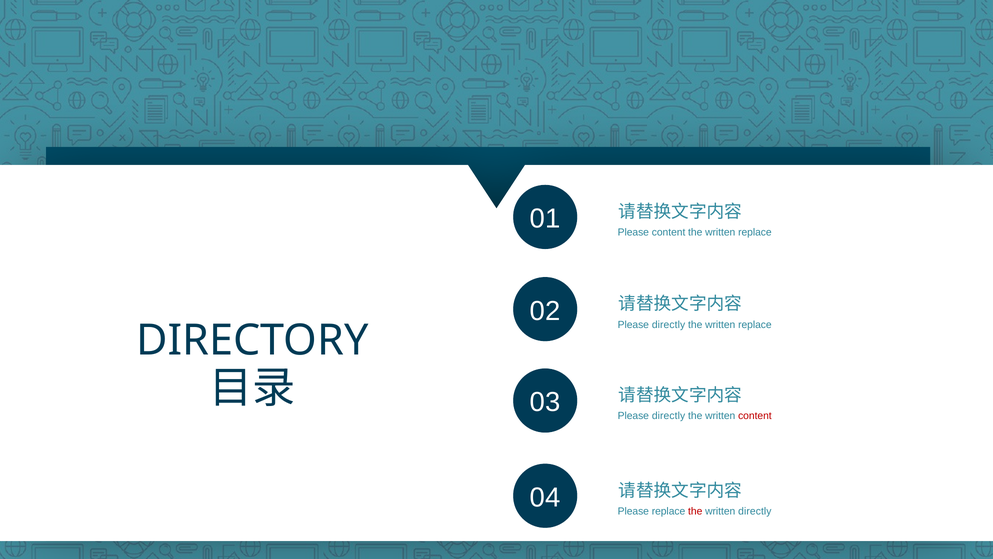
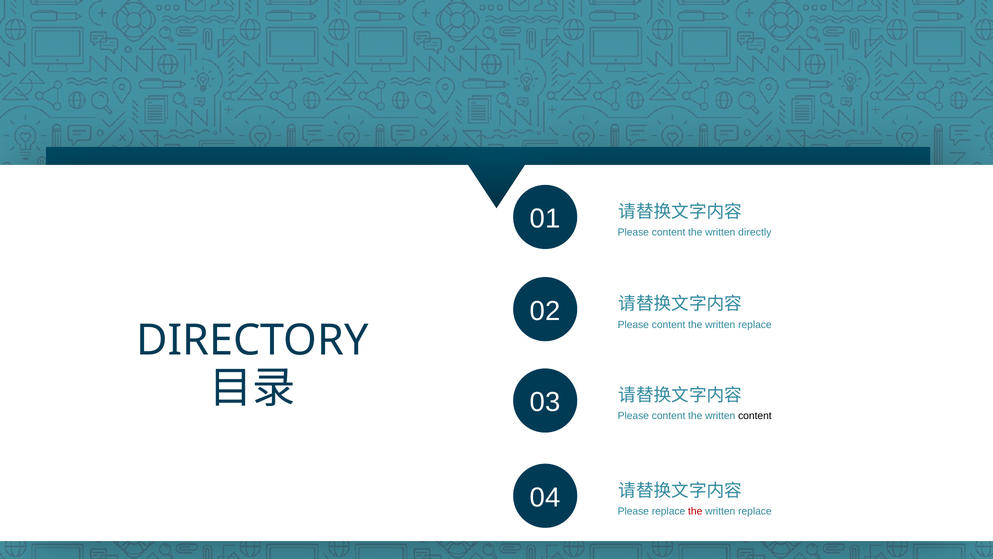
replace at (755, 232): replace -> directly
02 Please directly: directly -> content
03 Please directly: directly -> content
content at (755, 416) colour: red -> black
directly at (755, 511): directly -> replace
